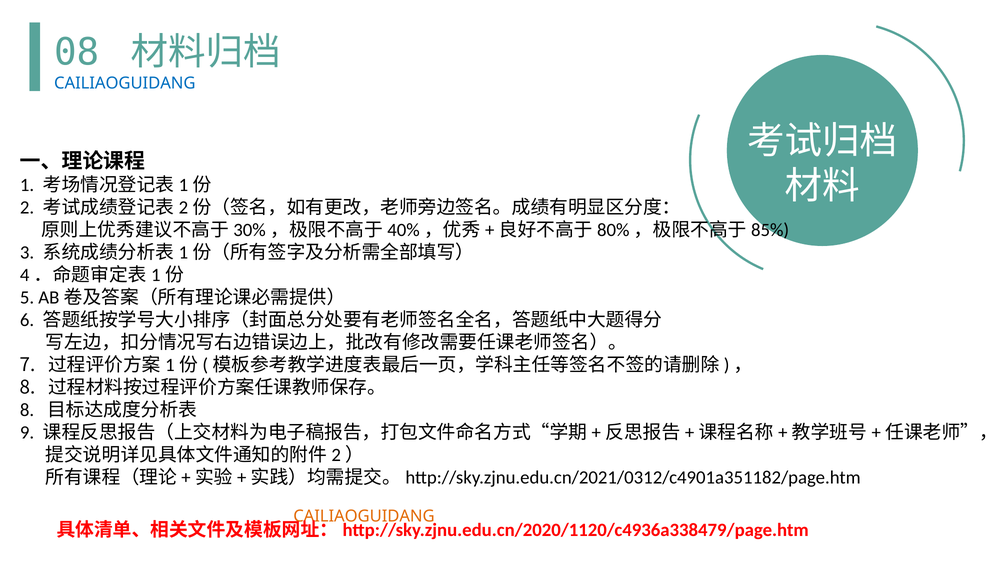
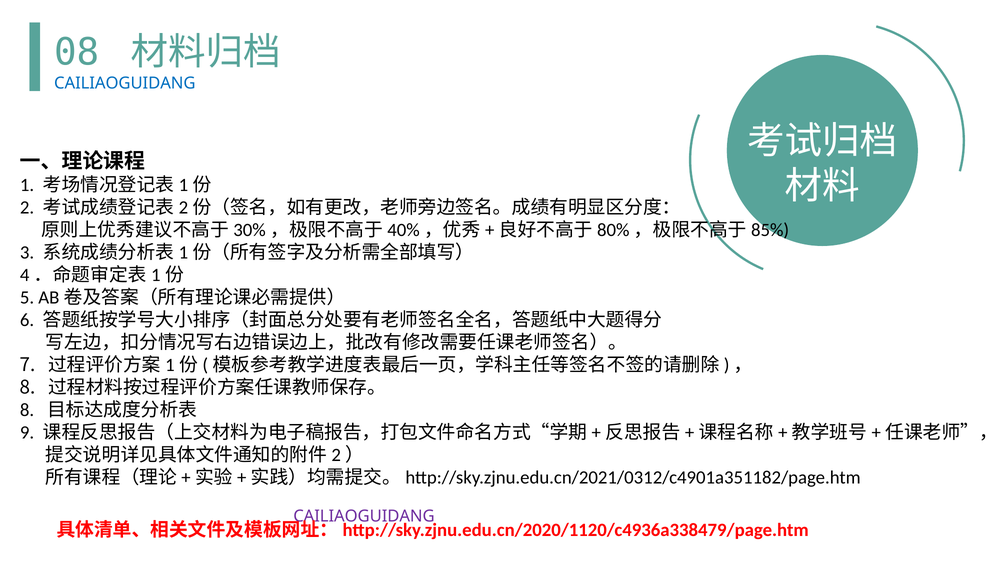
CAILIAOGUIDANG at (364, 516) colour: orange -> purple
